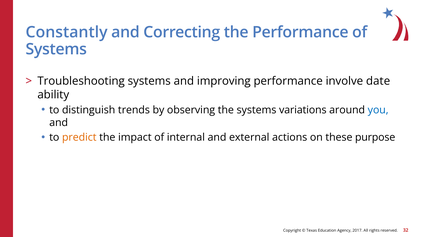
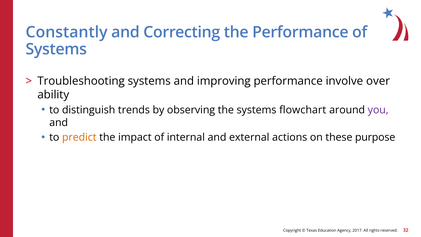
date: date -> over
variations: variations -> flowchart
you colour: blue -> purple
